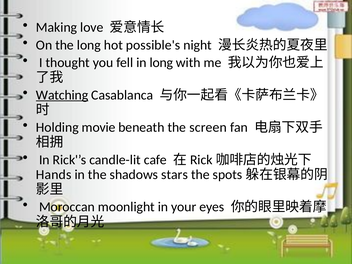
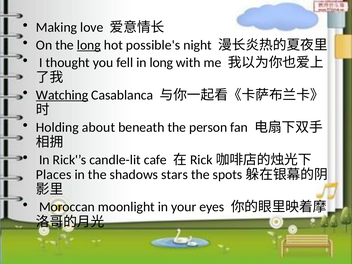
long at (89, 45) underline: none -> present
movie: movie -> about
screen: screen -> person
Hands: Hands -> Places
